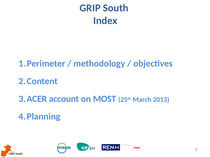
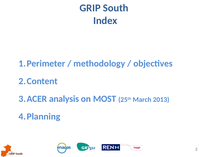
account: account -> analysis
